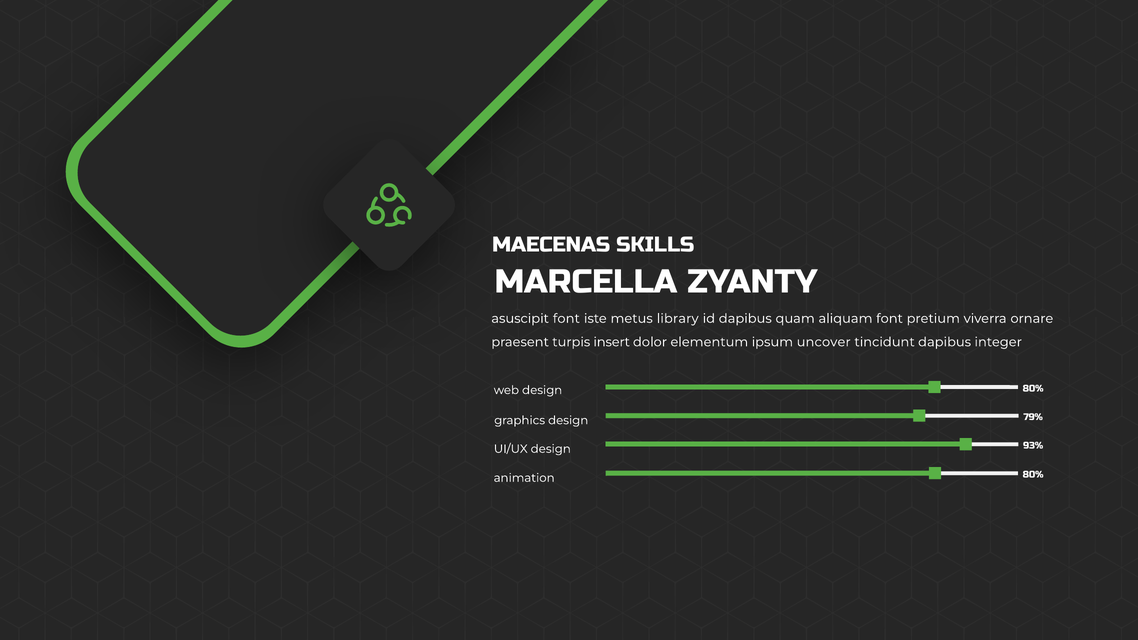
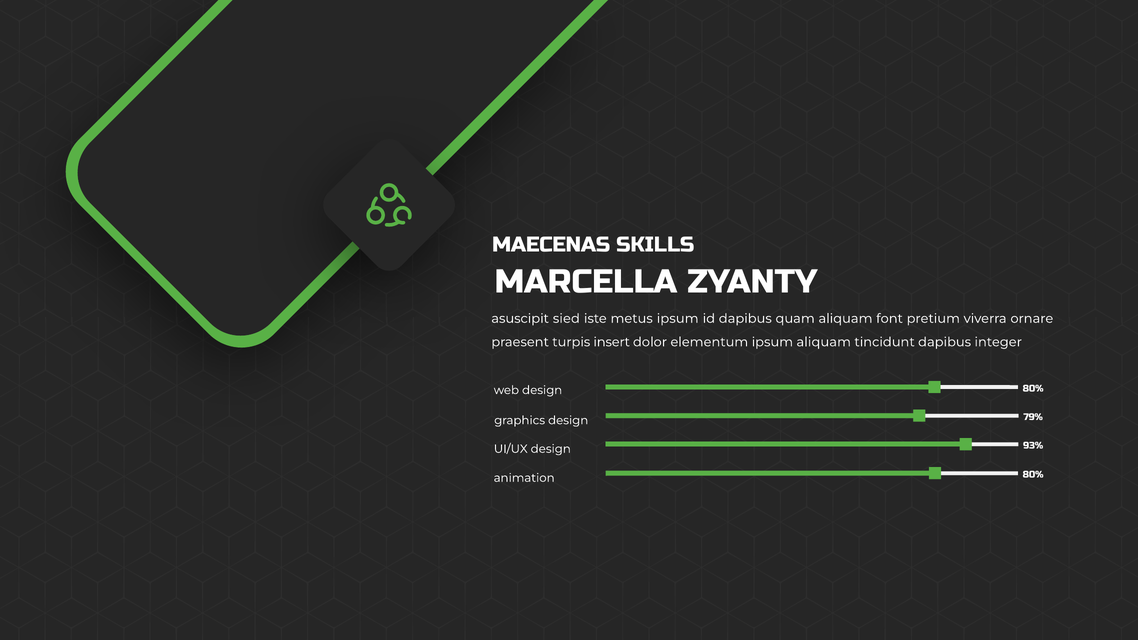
asuscipit font: font -> sied
metus library: library -> ipsum
ipsum uncover: uncover -> aliquam
